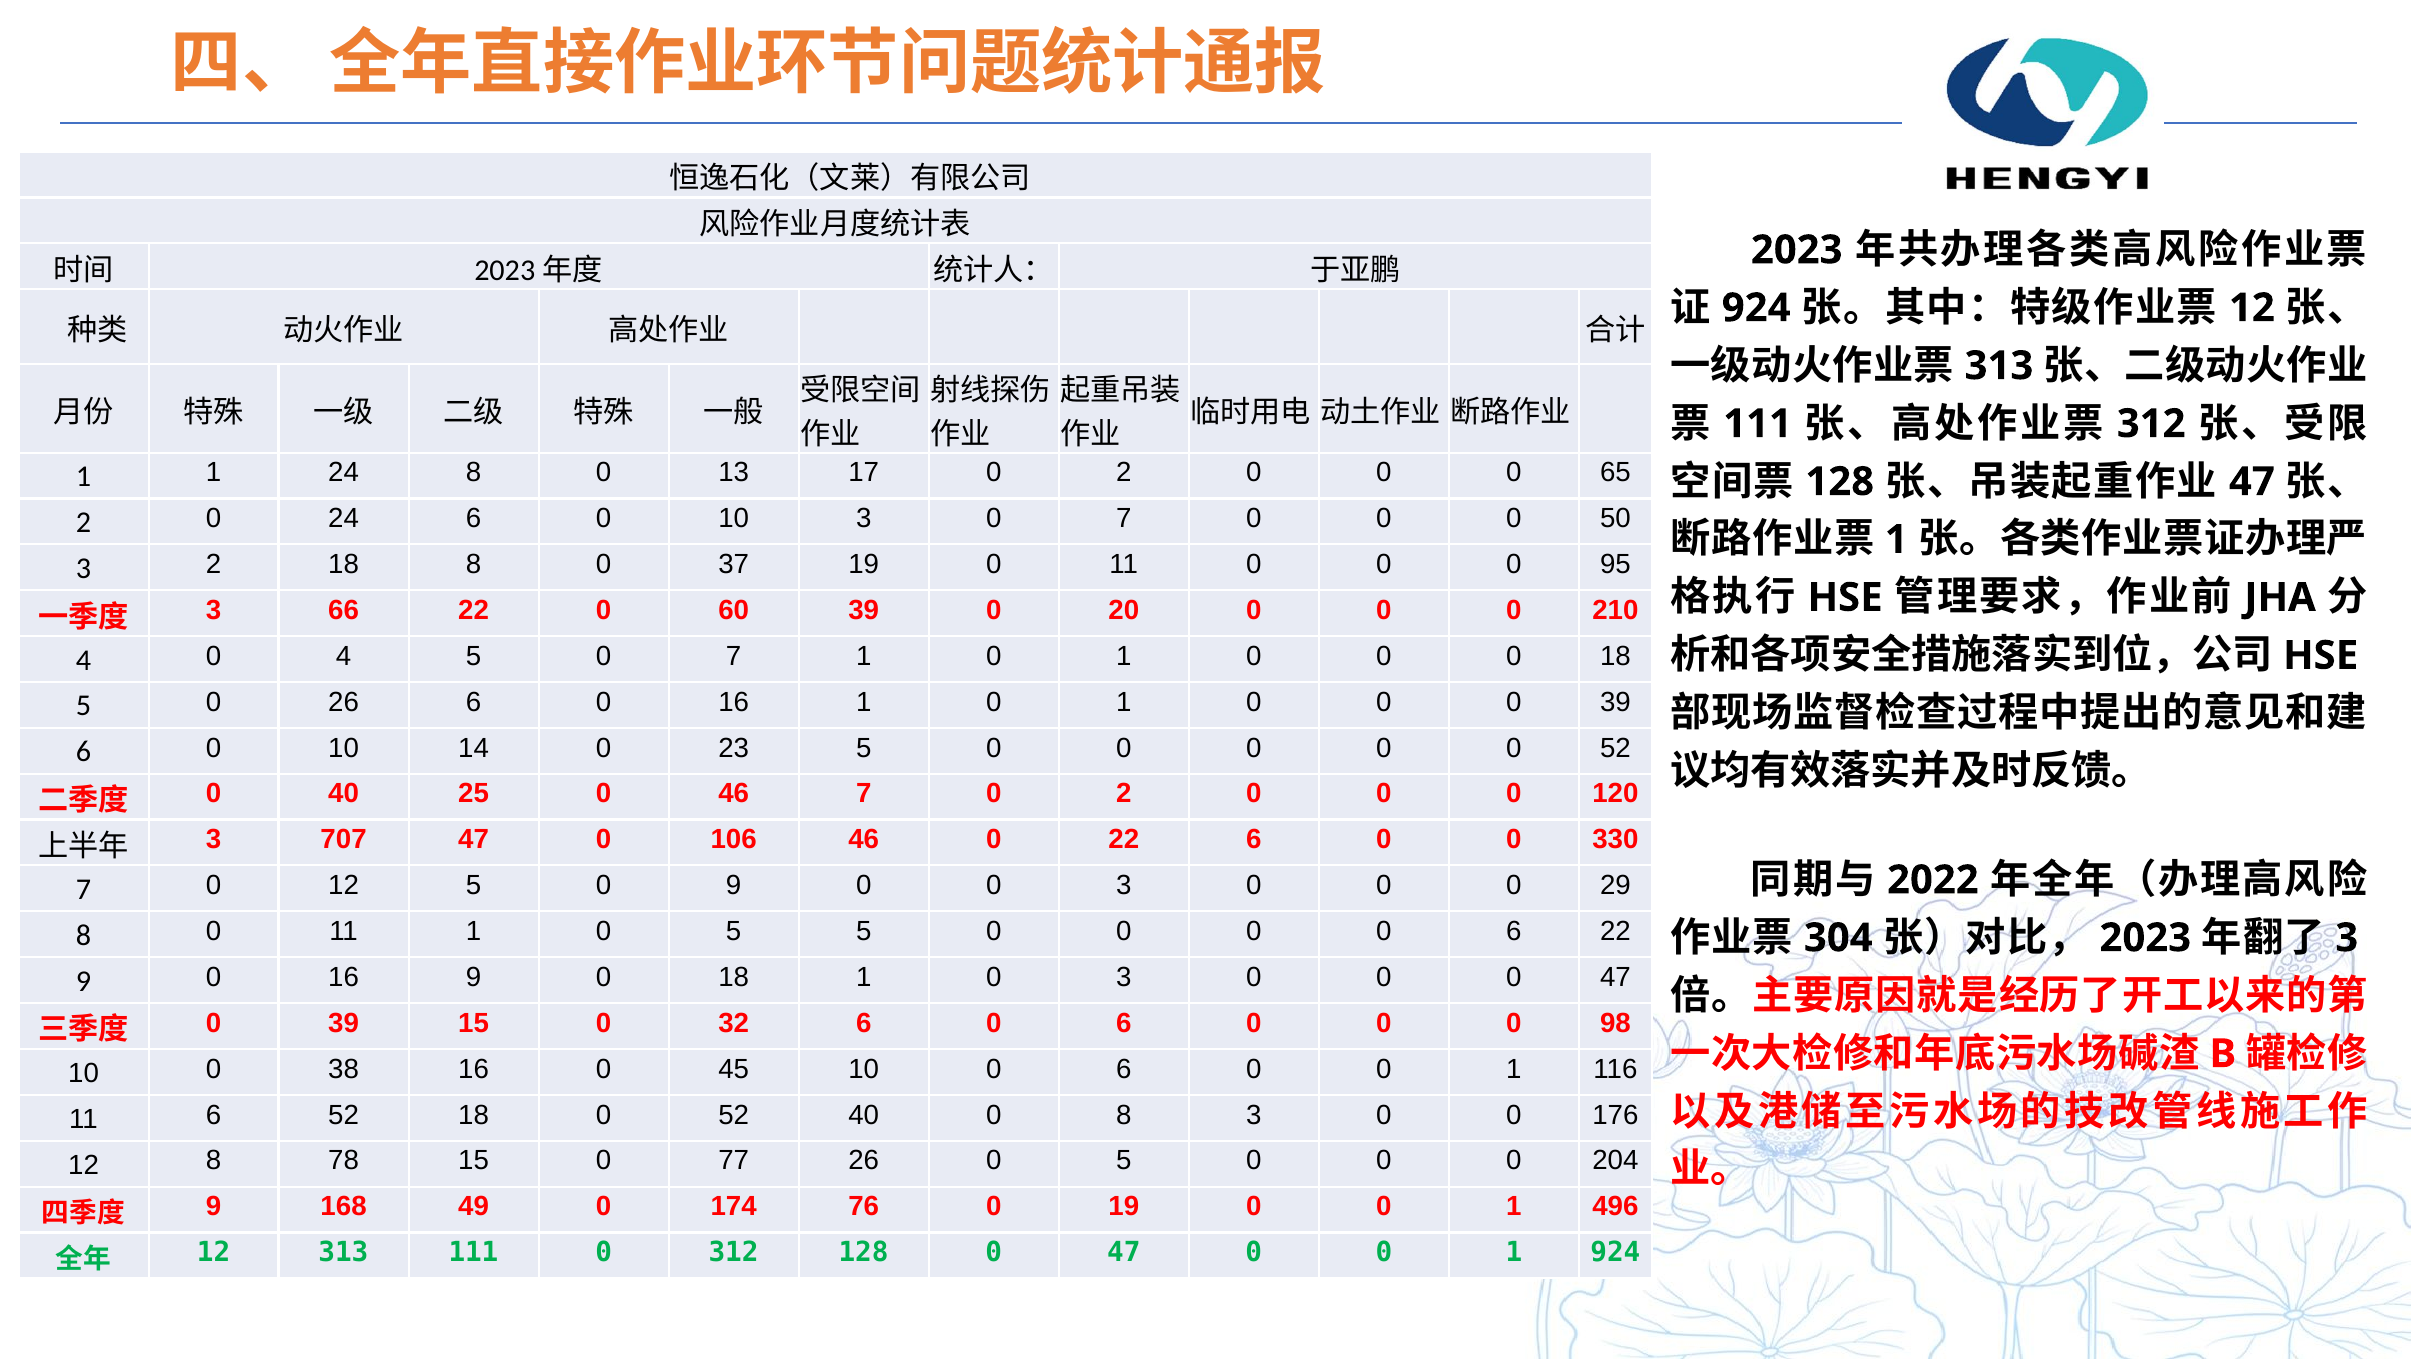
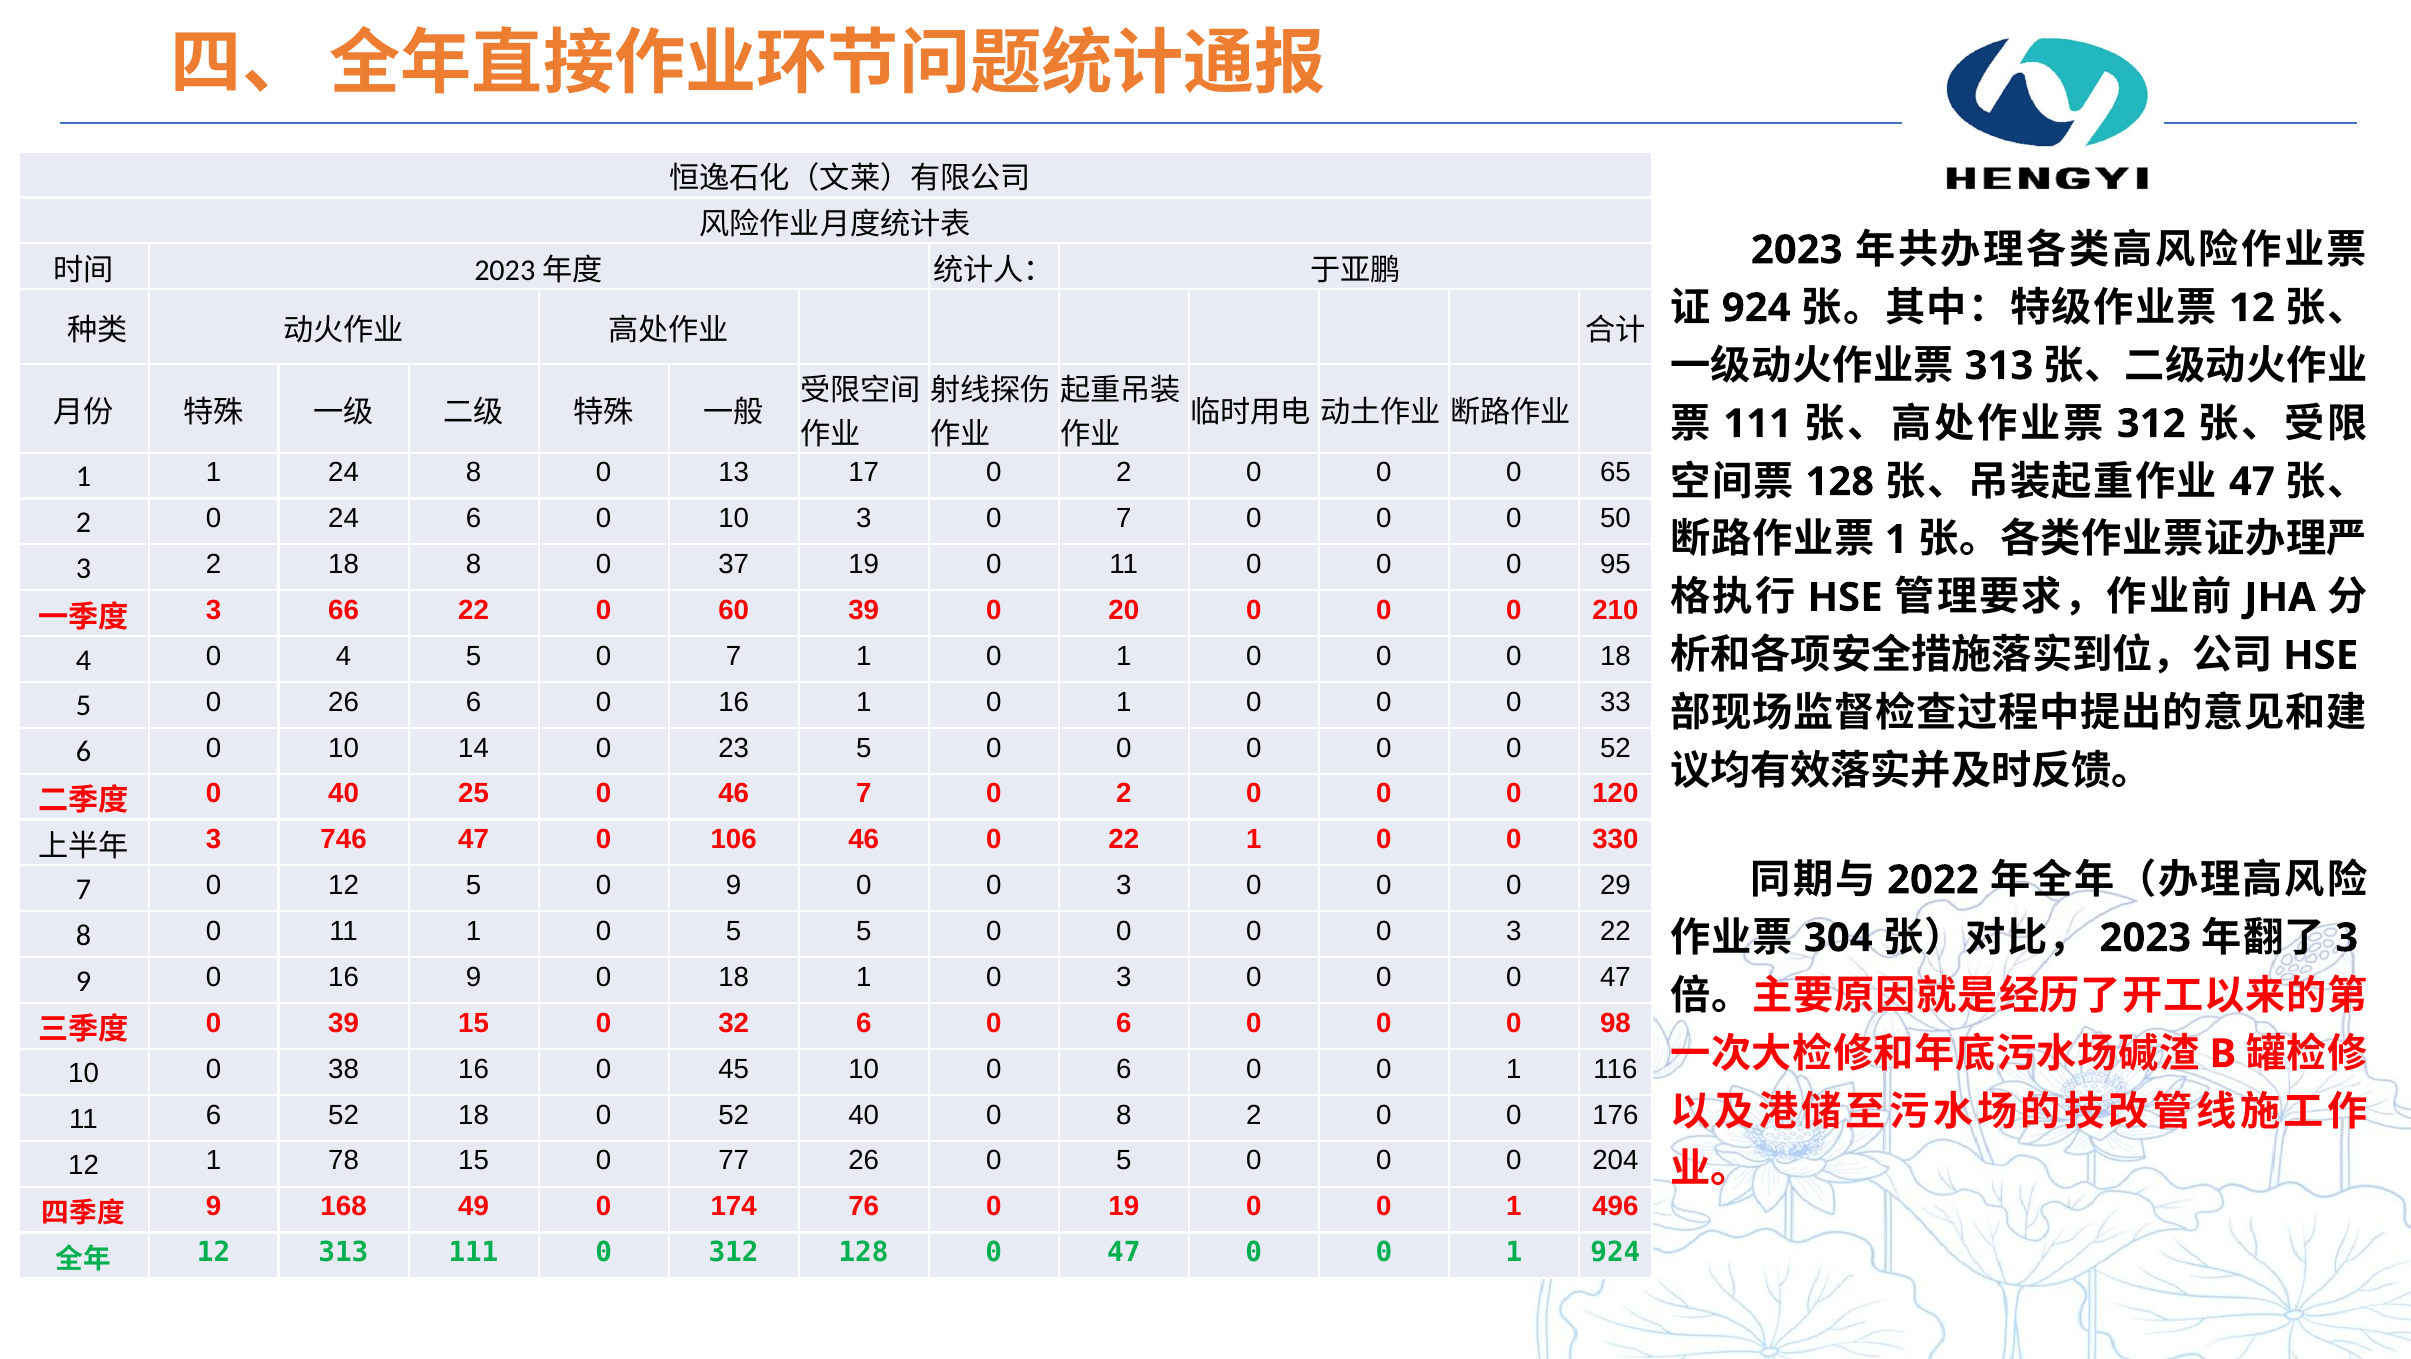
0 0 39: 39 -> 33
707: 707 -> 746
22 6: 6 -> 1
0 0 0 6: 6 -> 3
8 3: 3 -> 2
12 8: 8 -> 1
